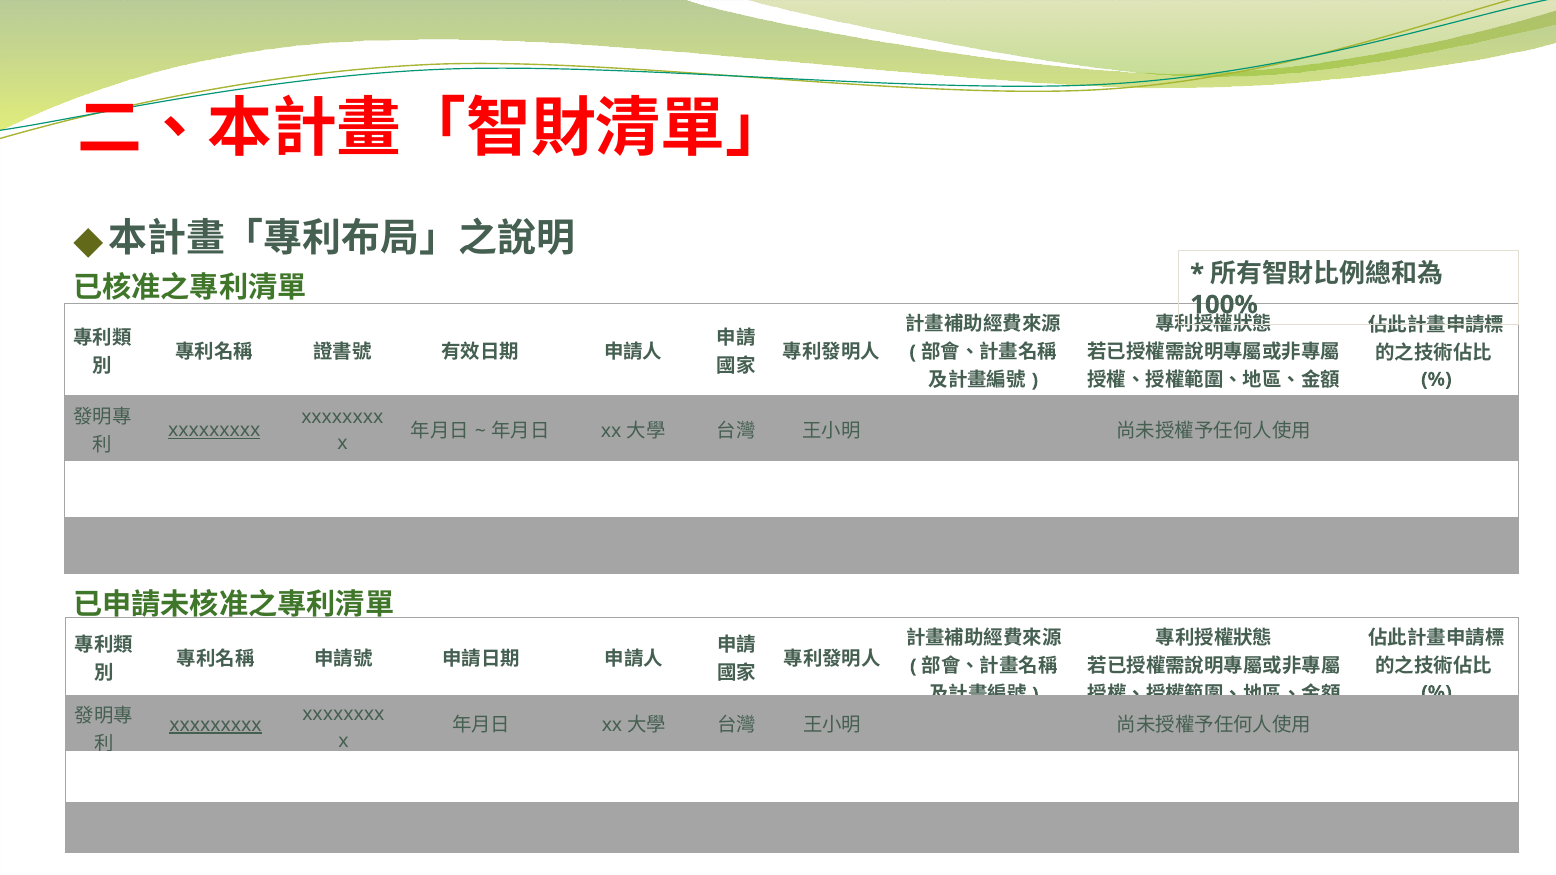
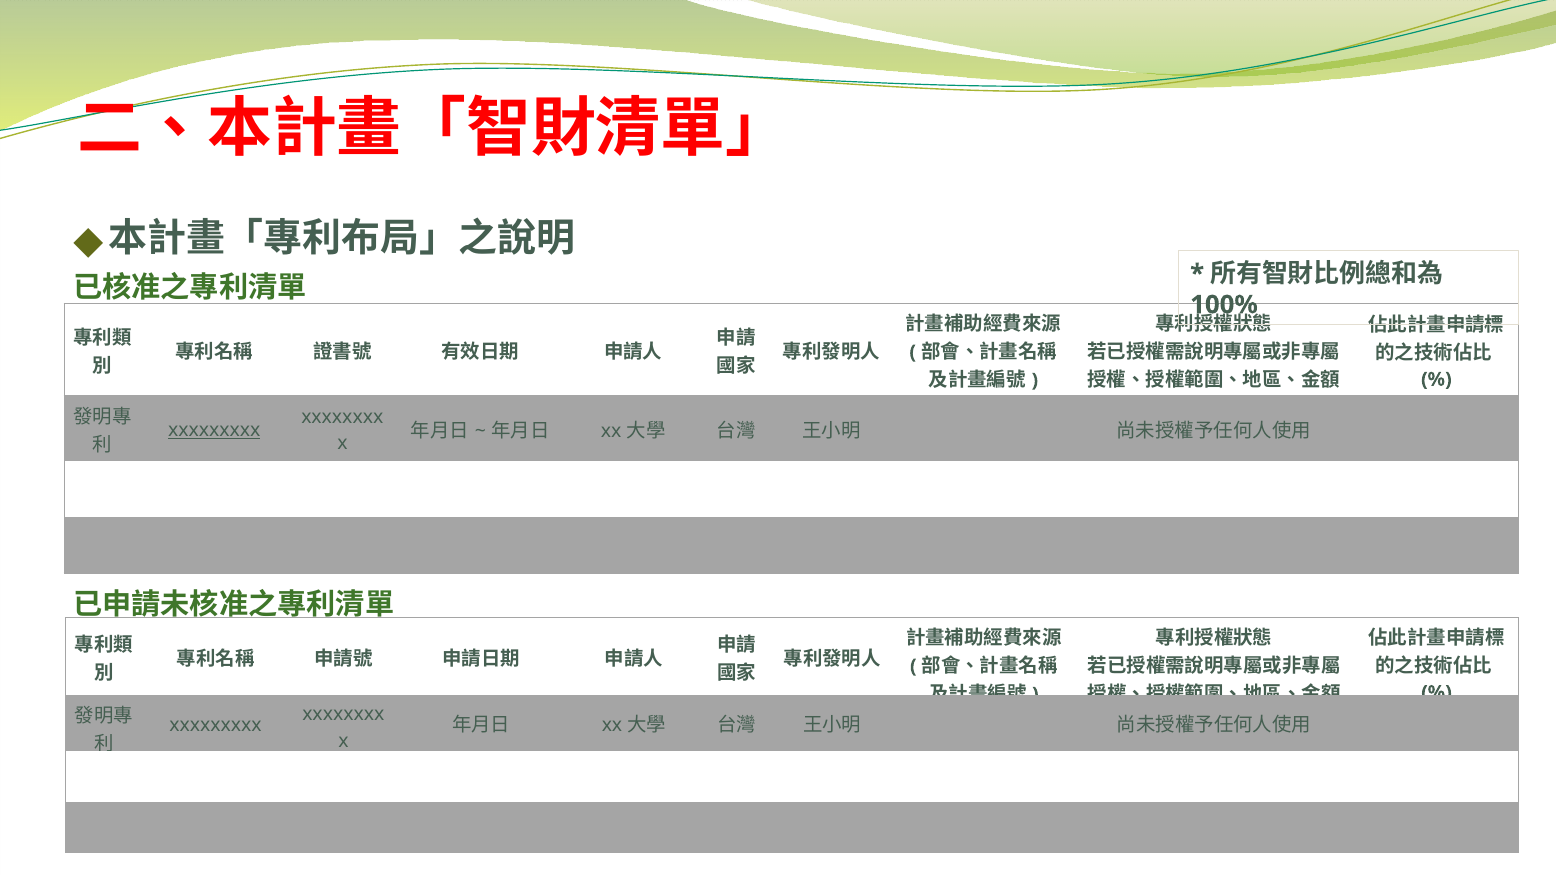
xxxxxxxxx at (216, 725) underline: present -> none
